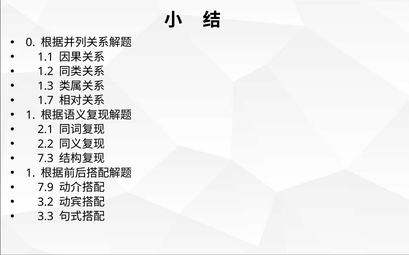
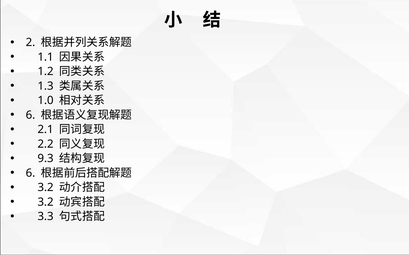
0: 0 -> 2
1.7: 1.7 -> 1.0
1 at (30, 115): 1 -> 6
7.3: 7.3 -> 9.3
1 at (30, 173): 1 -> 6
7.9 at (46, 188): 7.9 -> 3.2
